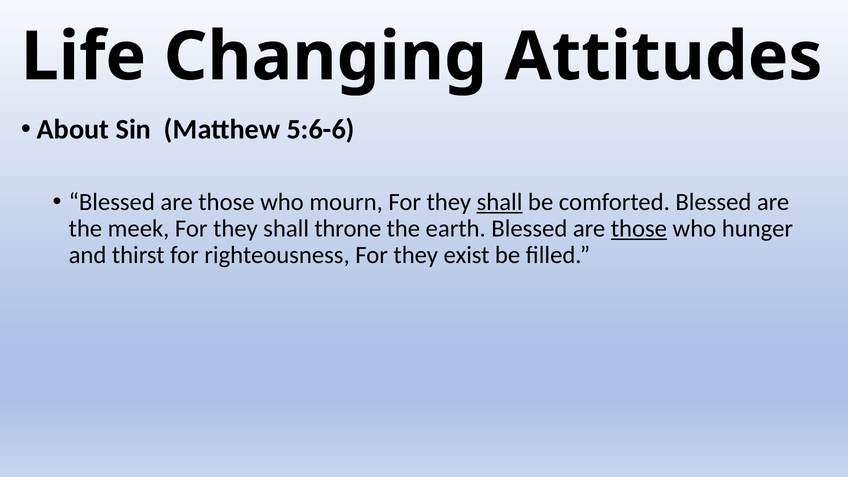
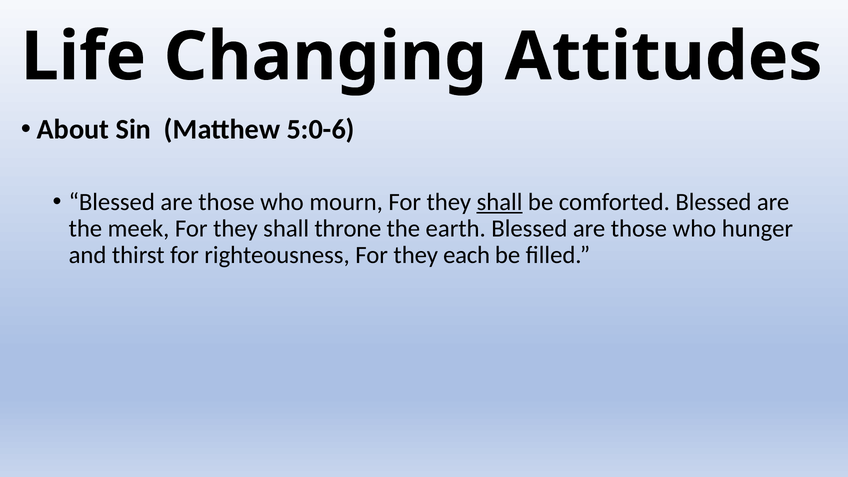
5:6-6: 5:6-6 -> 5:0-6
those at (639, 229) underline: present -> none
exist: exist -> each
